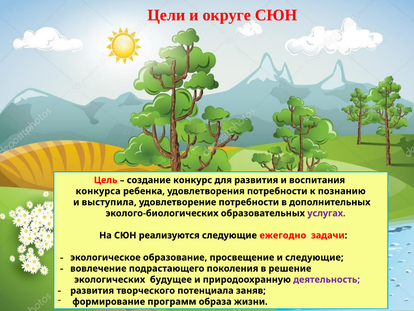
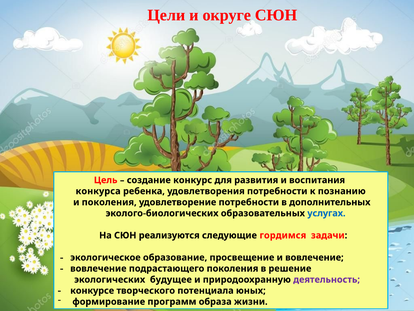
и выступила: выступила -> поколения
услугах colour: purple -> blue
ежегодно: ежегодно -> гордимся
и следующие: следующие -> вовлечение
развития at (92, 290): развития -> конкурсе
заняв: заняв -> юных
